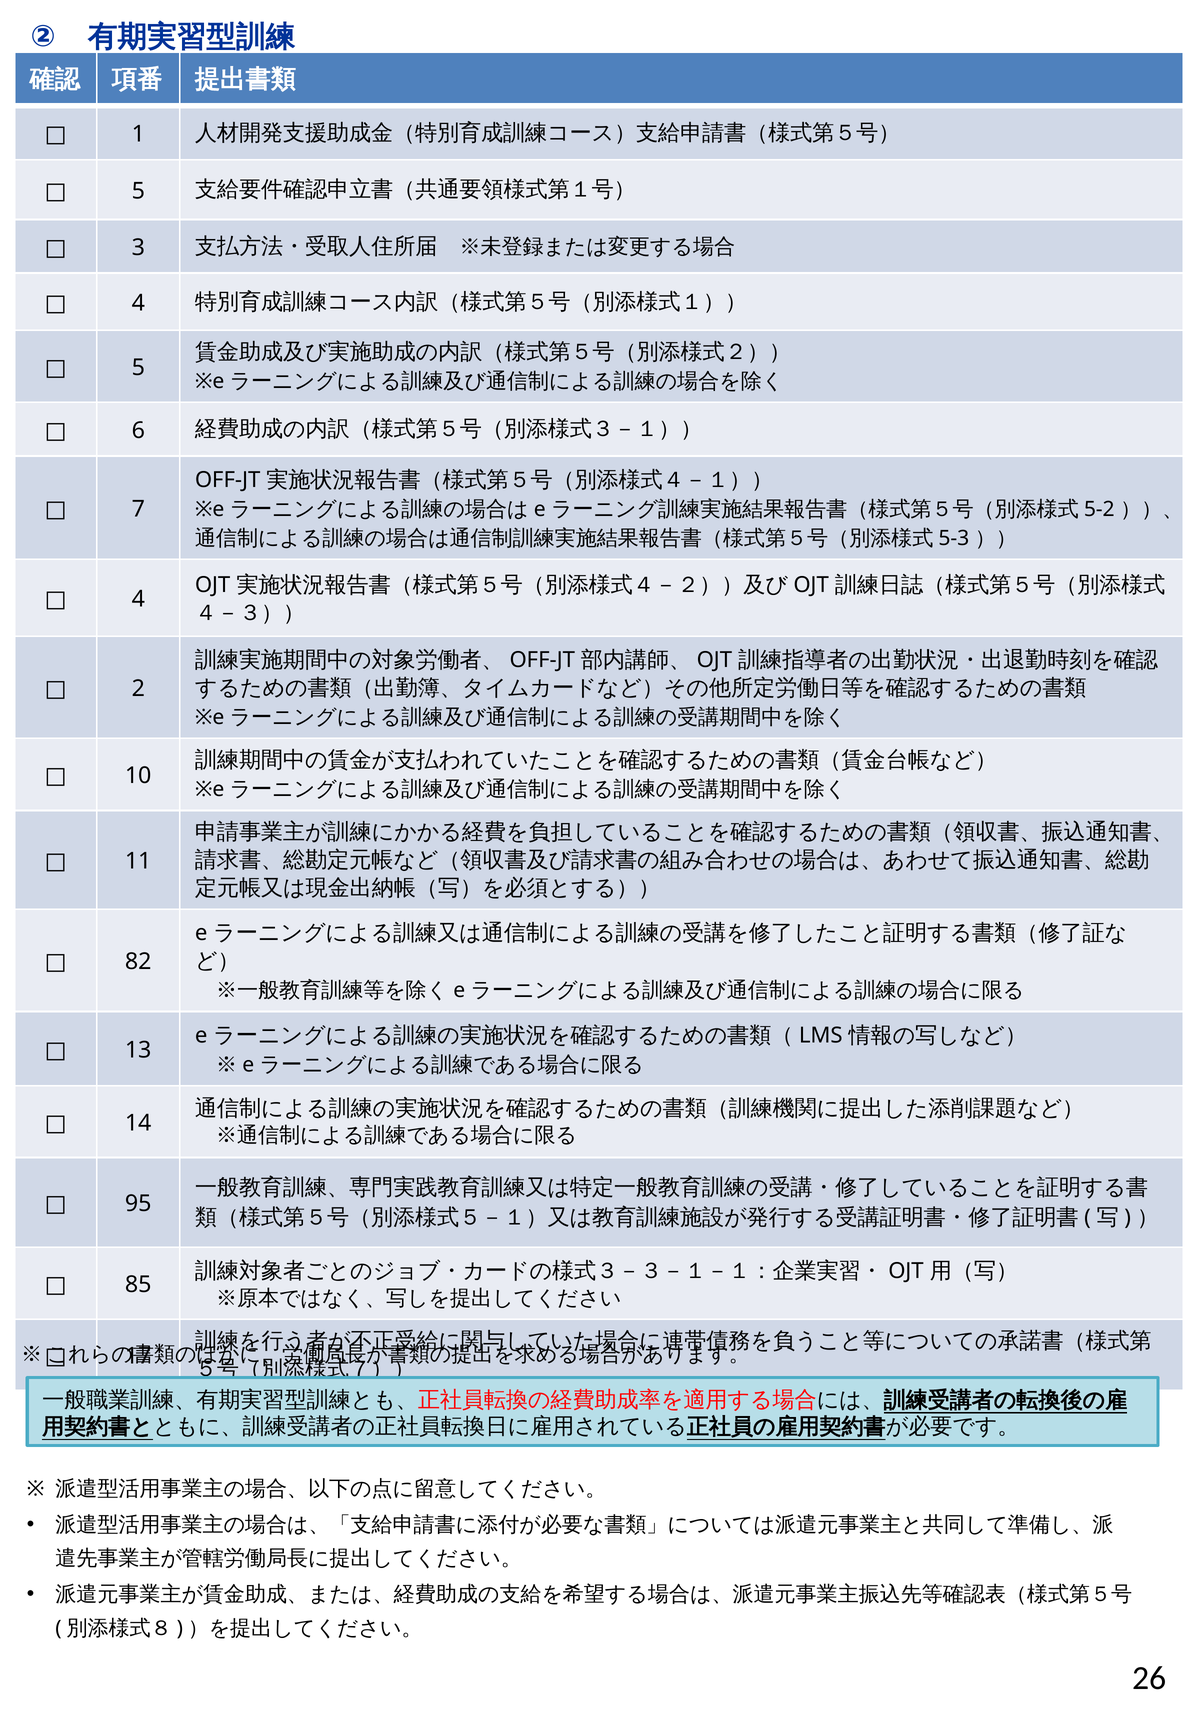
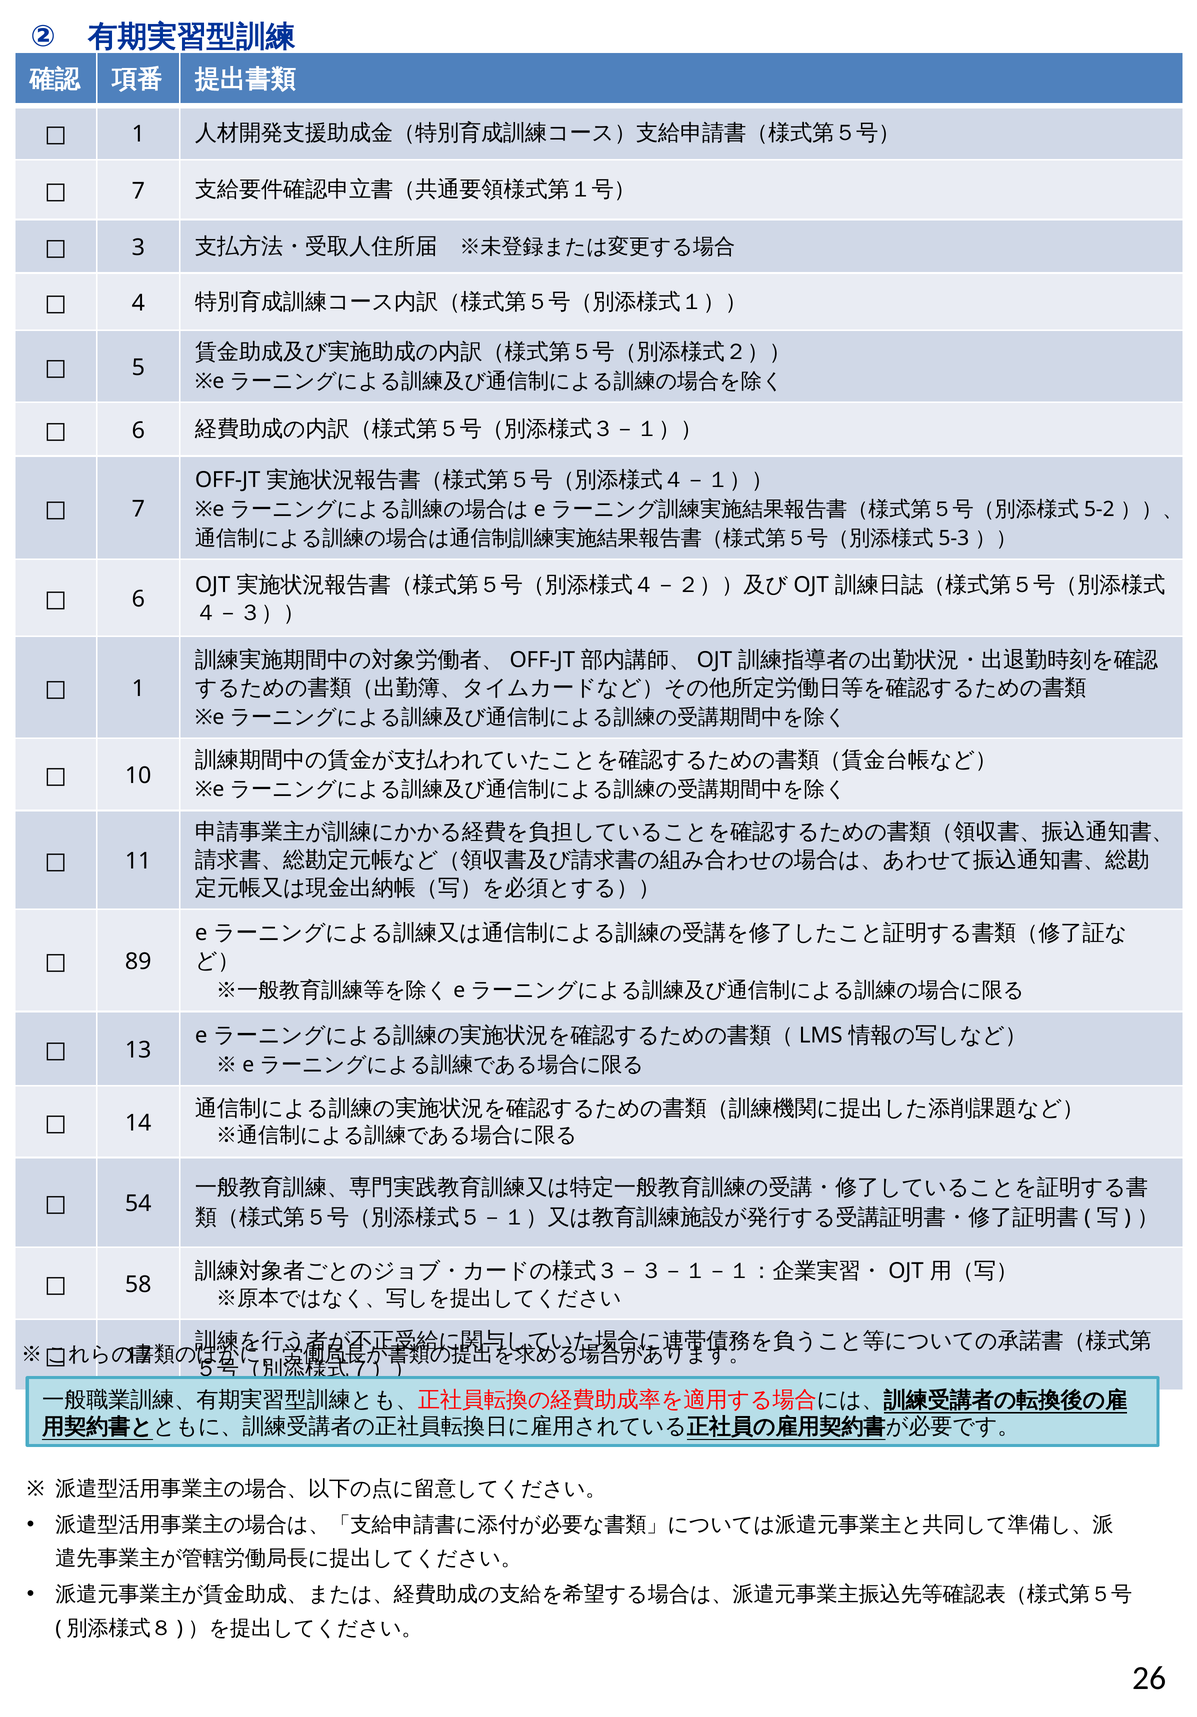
5 at (138, 191): 5 -> 7
4 at (138, 599): 4 -> 6
2 at (138, 689): 2 -> 1
82: 82 -> 89
95: 95 -> 54
85: 85 -> 58
